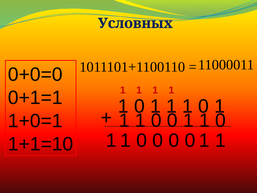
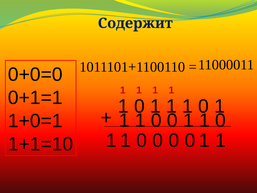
Условных: Условных -> Содержит
